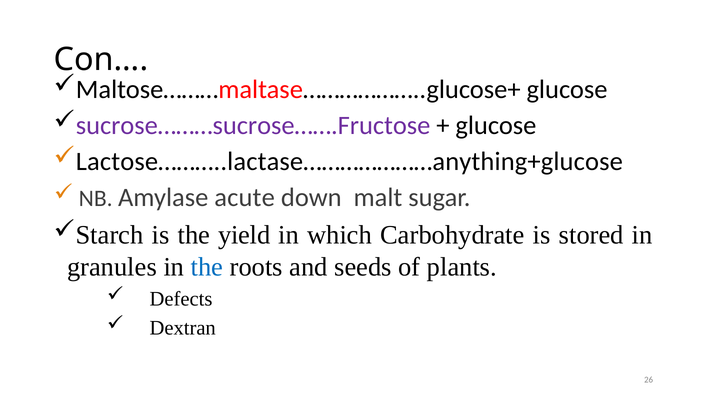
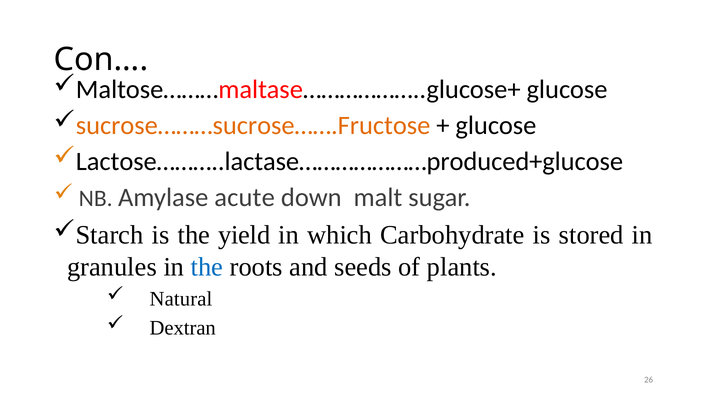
sucrose………sucrose…….Fructose colour: purple -> orange
Lactose………..lactase…………………anything+glucose: Lactose………..lactase…………………anything+glucose -> Lactose………..lactase…………………produced+glucose
Defects: Defects -> Natural
